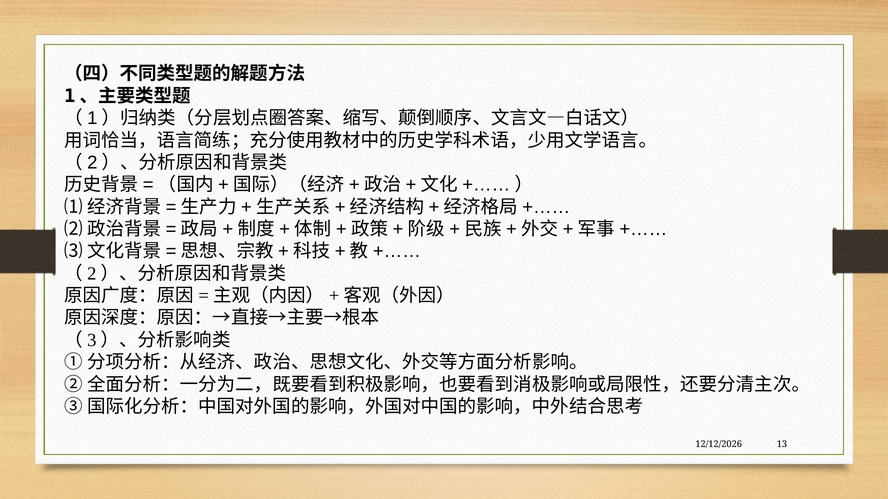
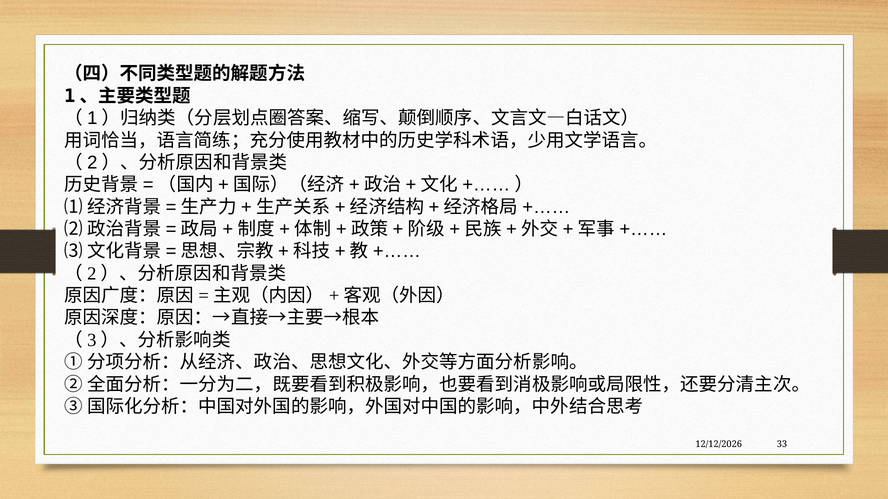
13: 13 -> 33
